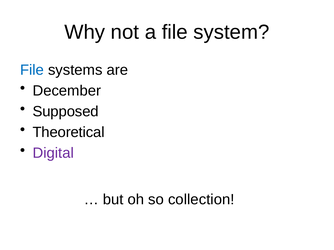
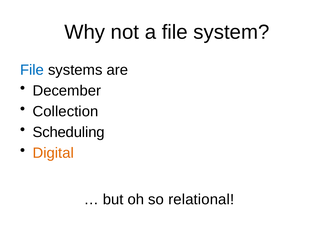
Supposed: Supposed -> Collection
Theoretical: Theoretical -> Scheduling
Digital colour: purple -> orange
collection: collection -> relational
